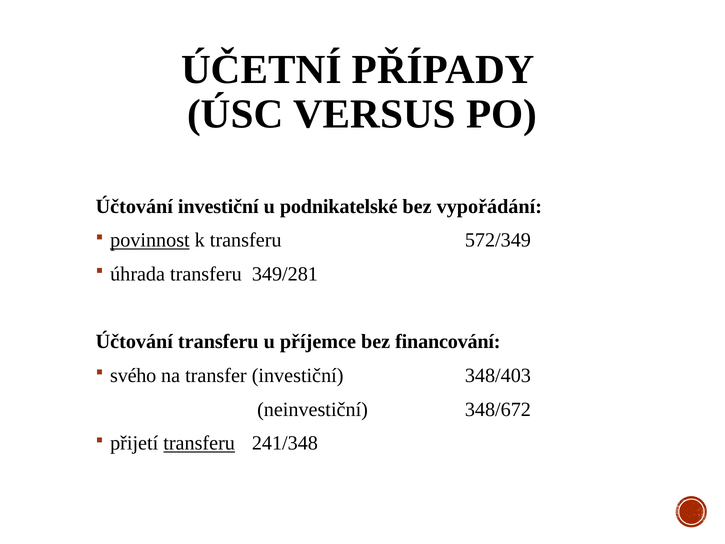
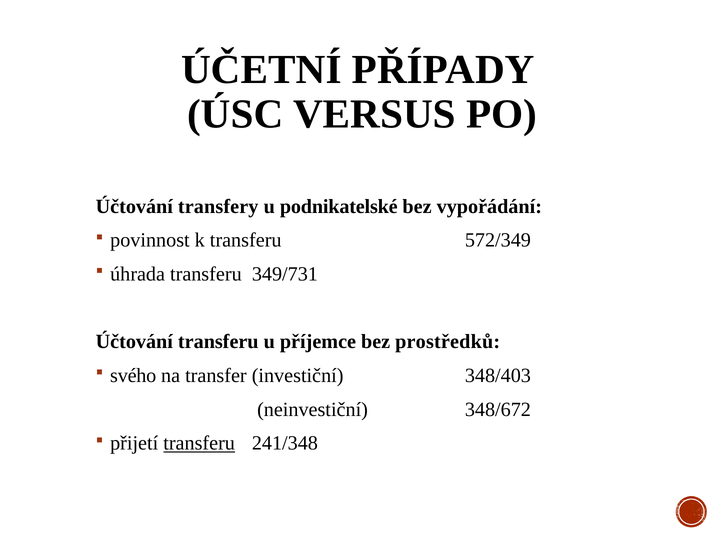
Účtování investiční: investiční -> transfery
povinnost underline: present -> none
349/281: 349/281 -> 349/731
financování: financování -> prostředků
